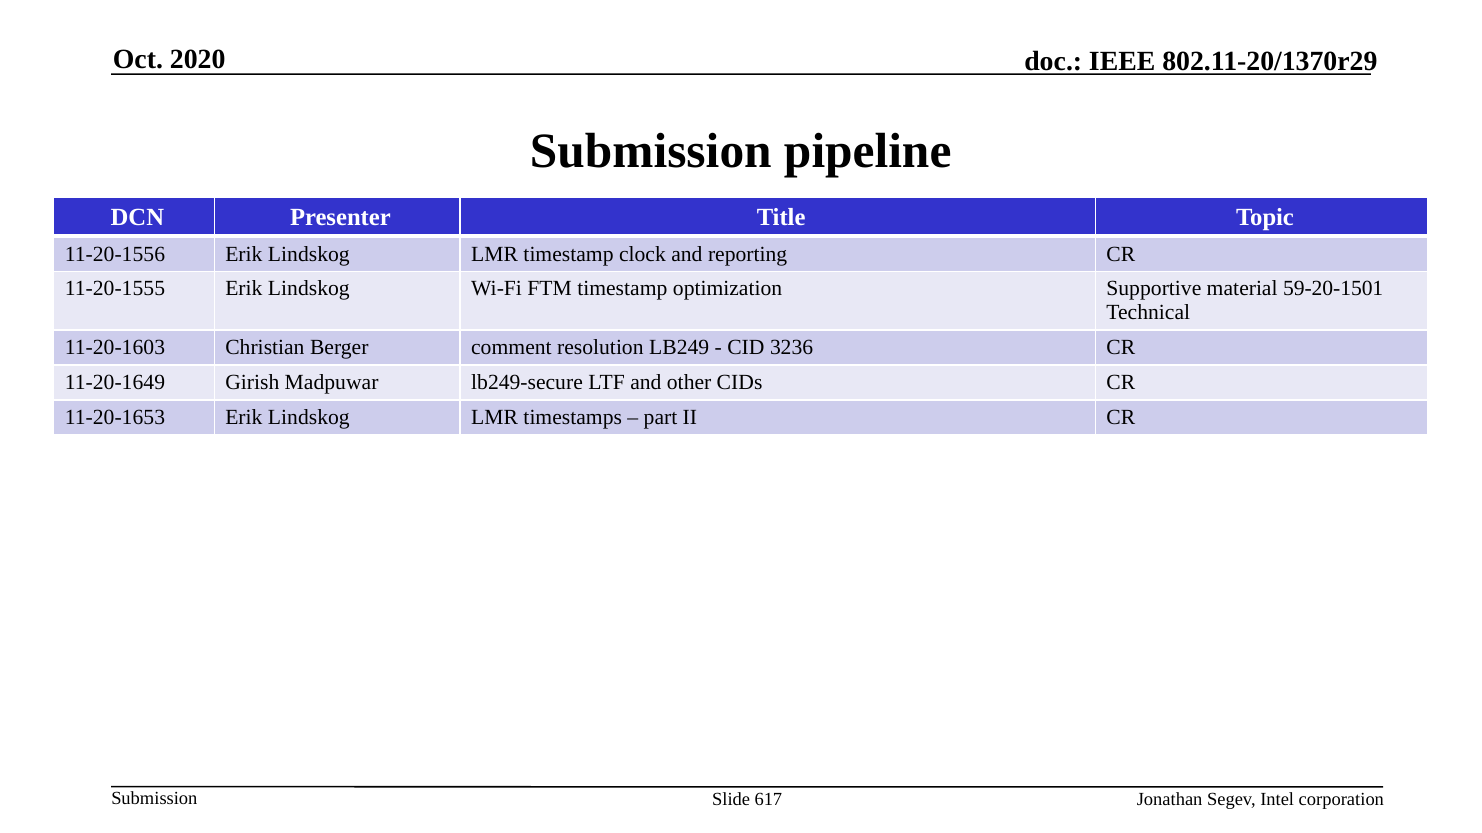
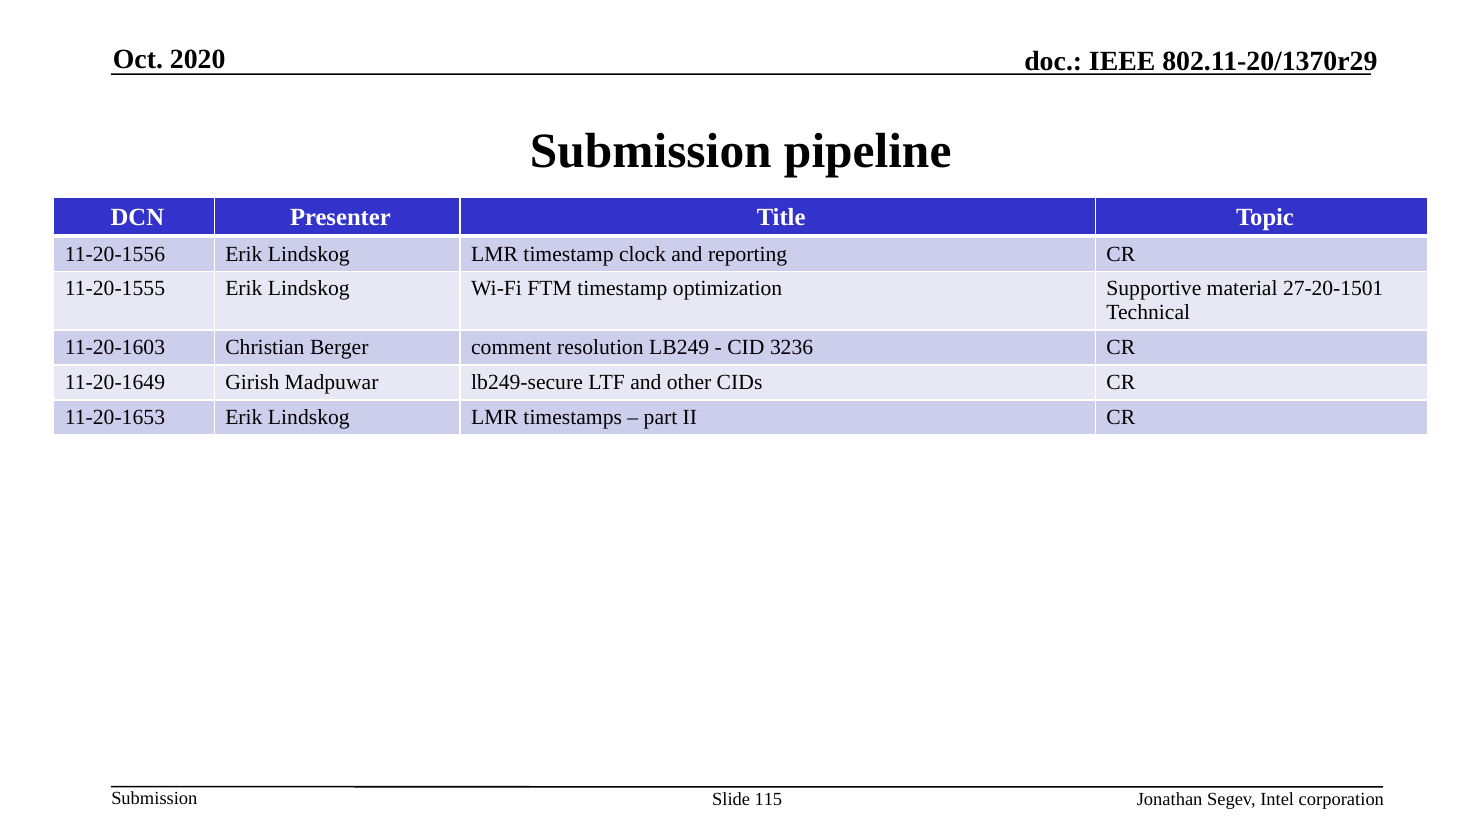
59-20-1501: 59-20-1501 -> 27-20-1501
617: 617 -> 115
